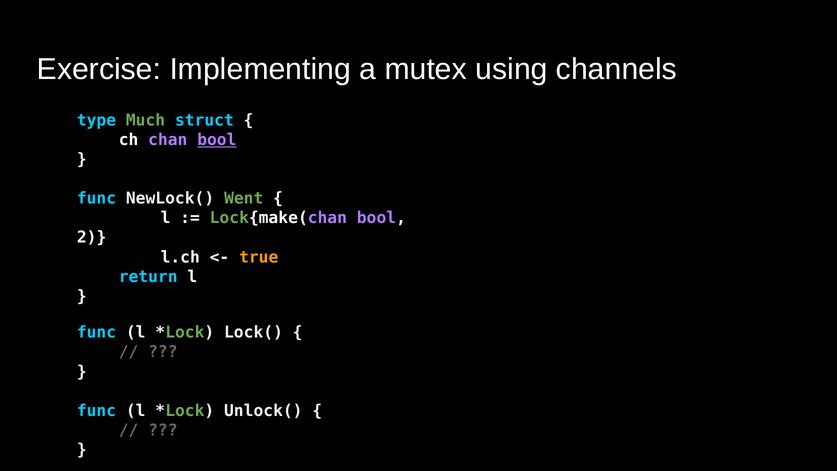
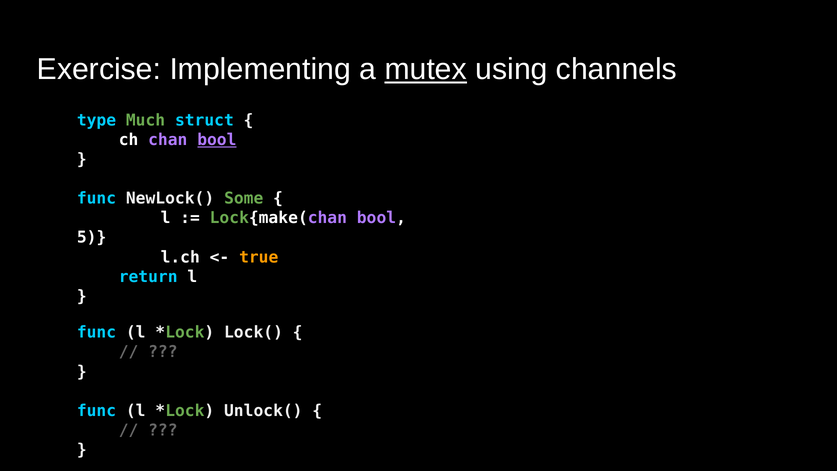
mutex underline: none -> present
Went: Went -> Some
2: 2 -> 5
